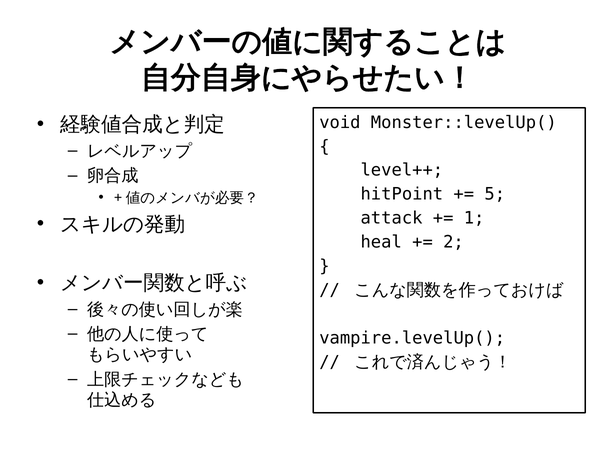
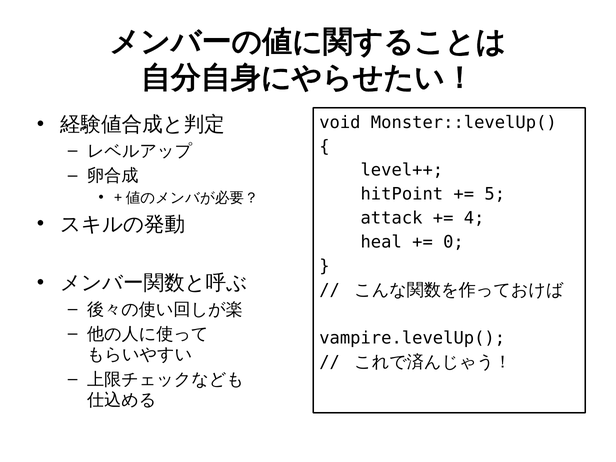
1: 1 -> 4
2: 2 -> 0
